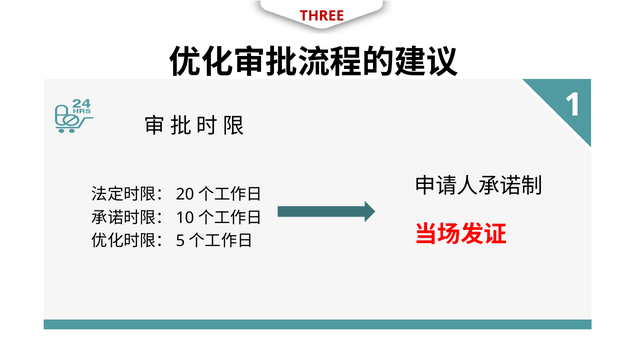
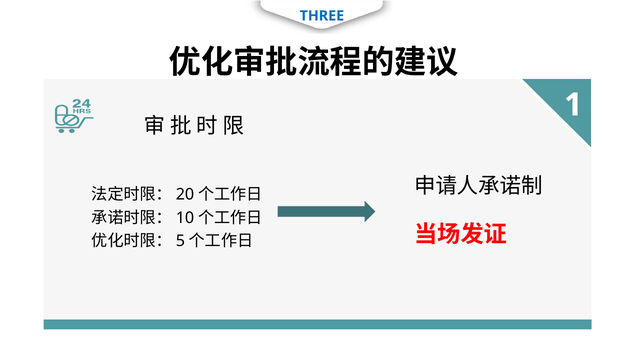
THREE colour: red -> blue
